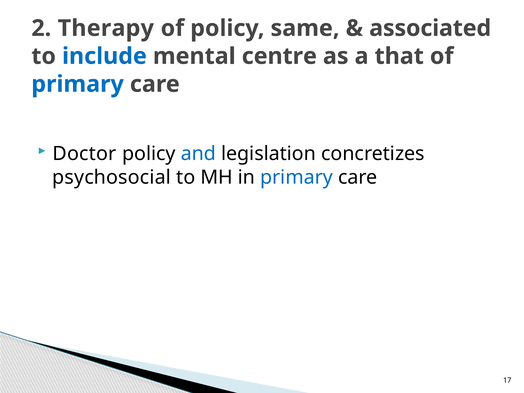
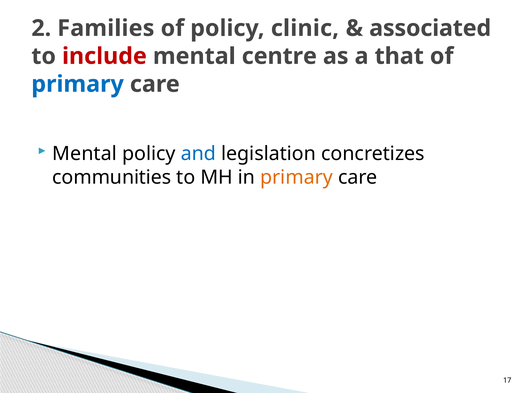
Therapy: Therapy -> Families
same: same -> clinic
include colour: blue -> red
Doctor at (85, 154): Doctor -> Mental
psychosocial: psychosocial -> communities
primary at (297, 177) colour: blue -> orange
